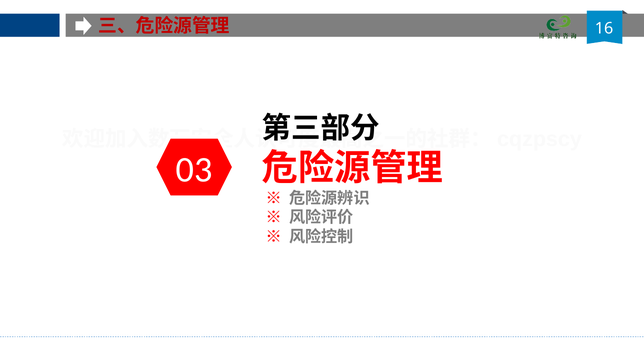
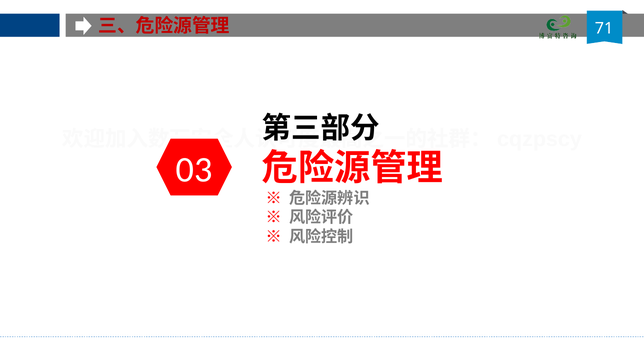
16: 16 -> 71
